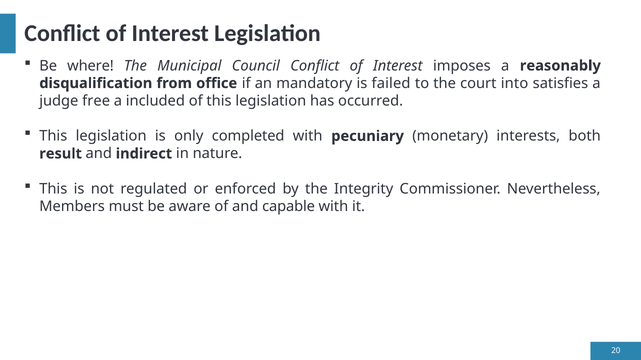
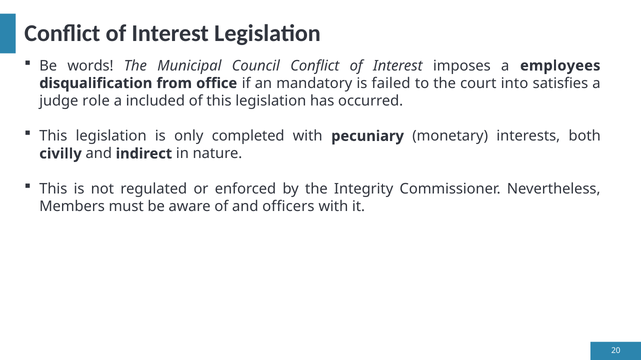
where: where -> words
reasonably: reasonably -> employees
free: free -> role
result: result -> civilly
capable: capable -> officers
